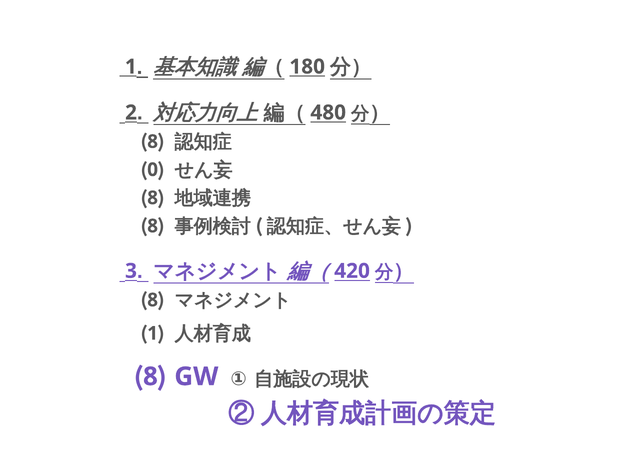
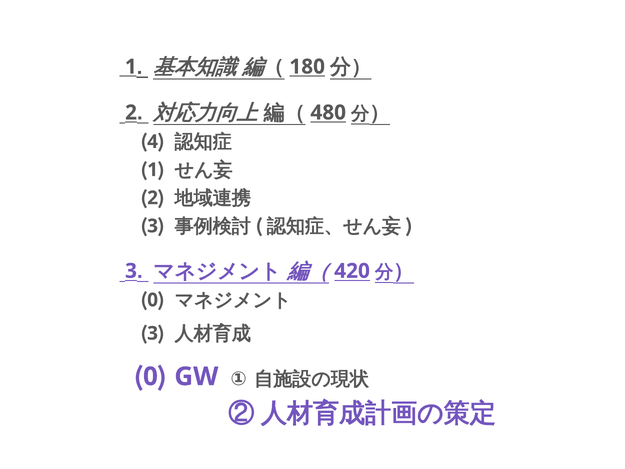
8 at (153, 142): 8 -> 4
0 at (153, 170): 0 -> 1
8 at (153, 198): 8 -> 2
8 at (153, 226): 8 -> 3
8 at (153, 300): 8 -> 0
1 at (153, 333): 1 -> 3
8 at (150, 376): 8 -> 0
